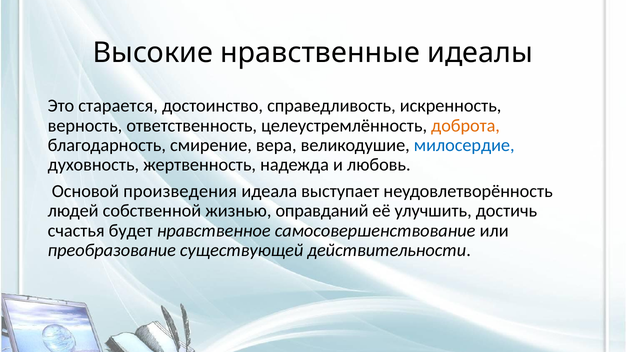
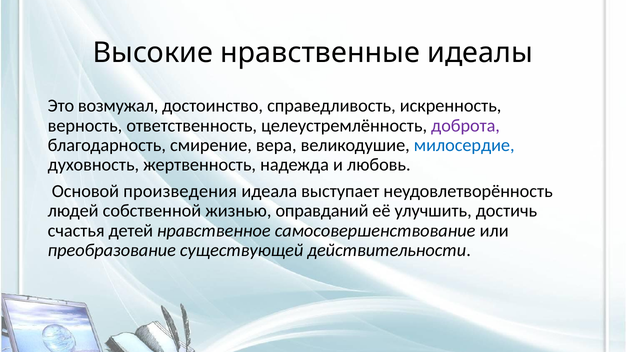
старается: старается -> возмужал
доброта colour: orange -> purple
будет: будет -> детей
